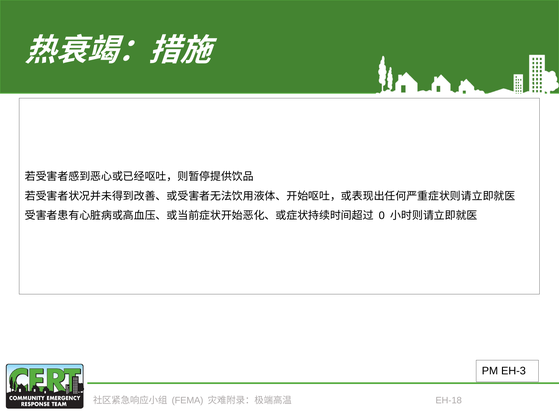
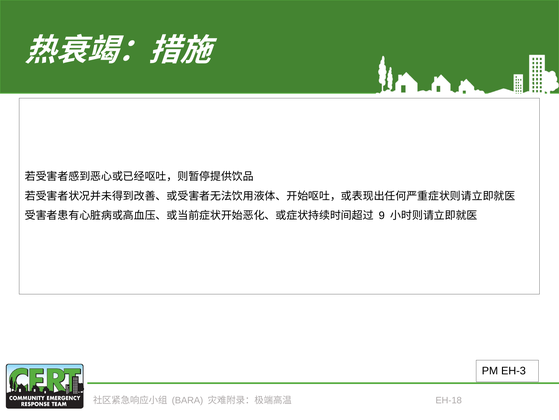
0: 0 -> 9
FEMA: FEMA -> BARA
